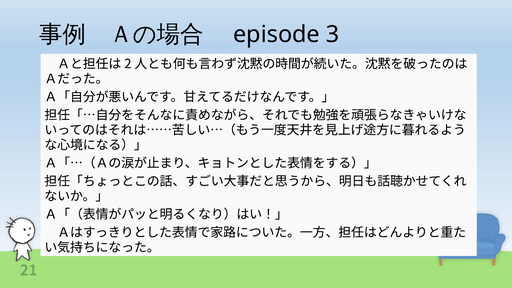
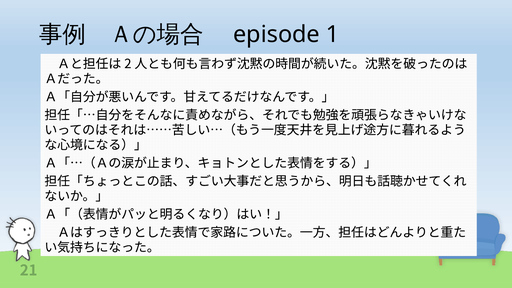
3: 3 -> 1
